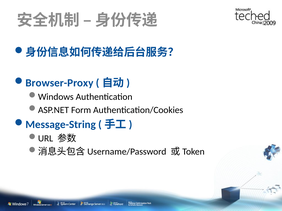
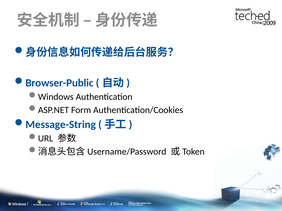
Browser-Proxy: Browser-Proxy -> Browser-Public
